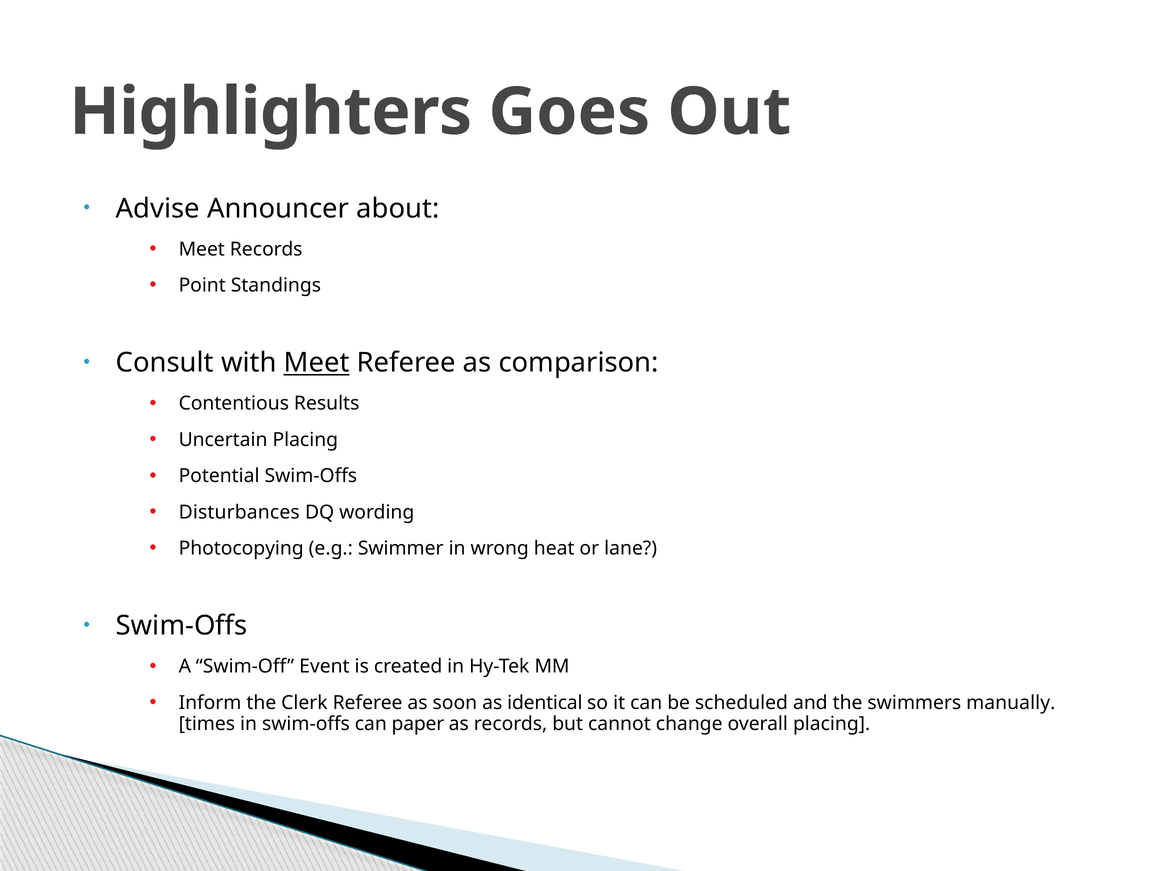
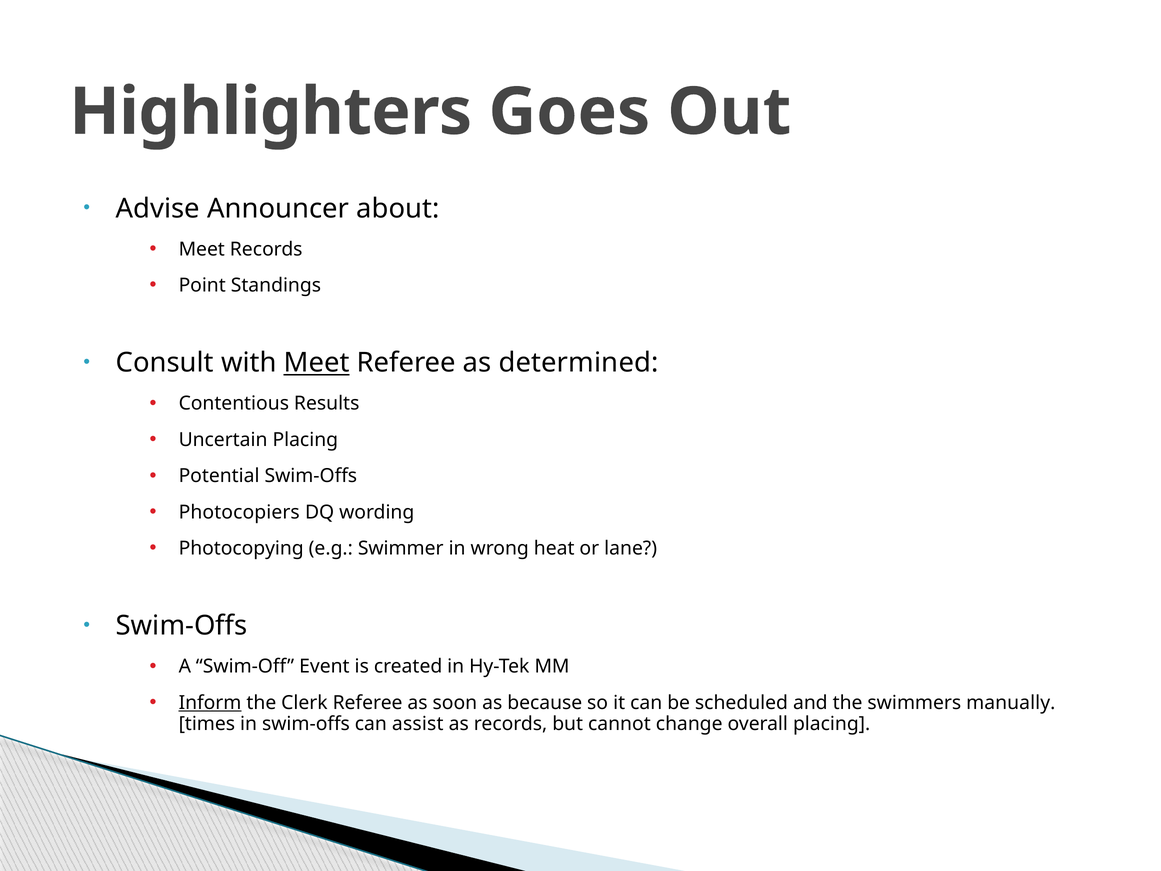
comparison: comparison -> determined
Disturbances: Disturbances -> Photocopiers
Inform underline: none -> present
identical: identical -> because
paper: paper -> assist
